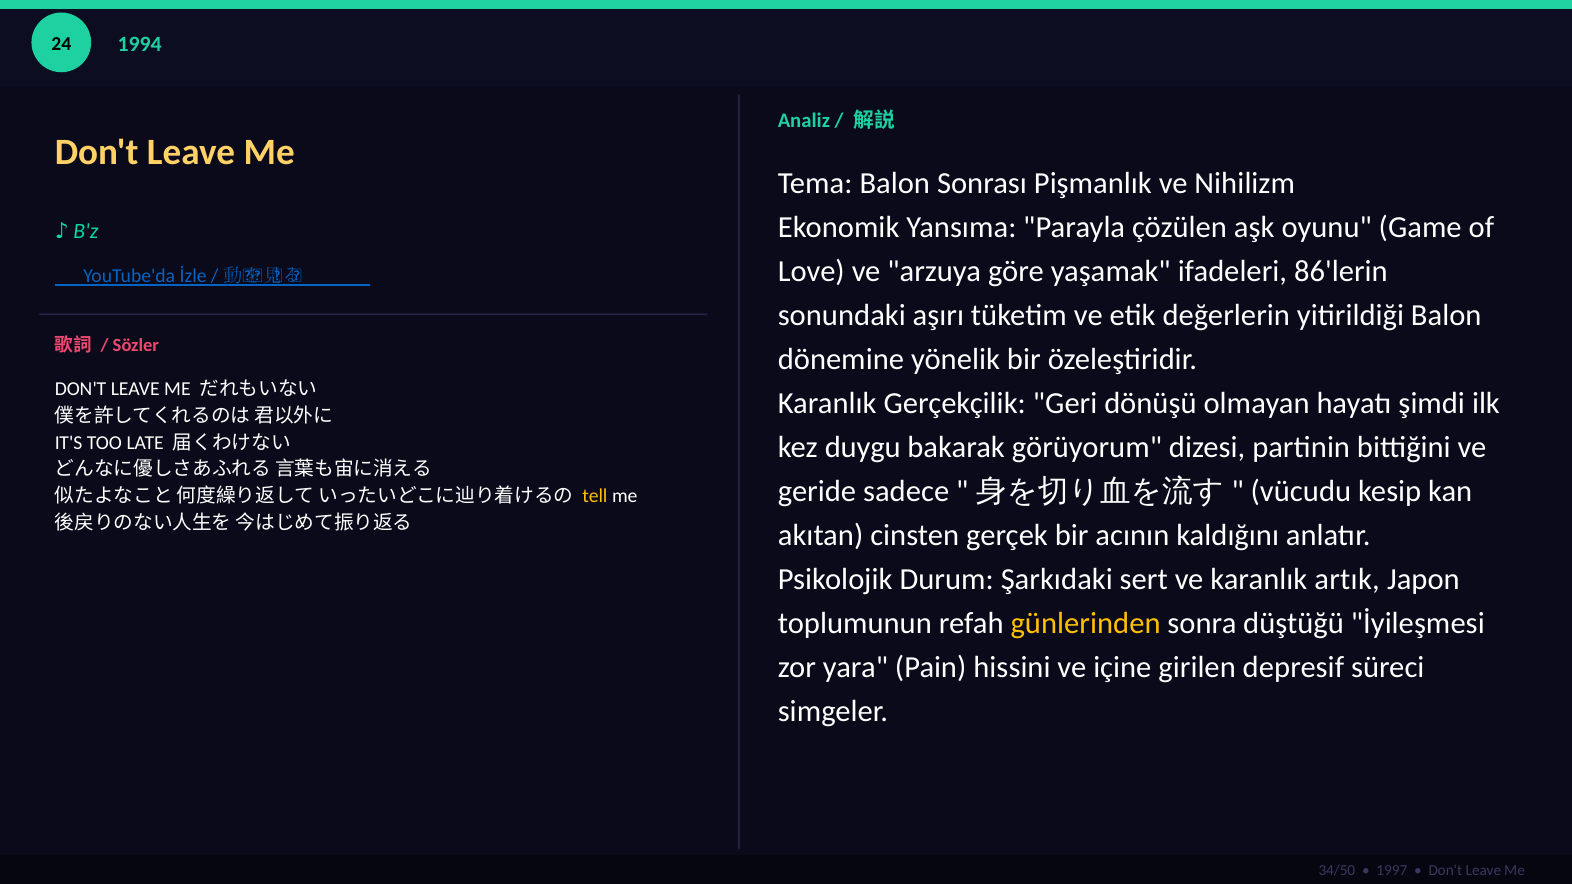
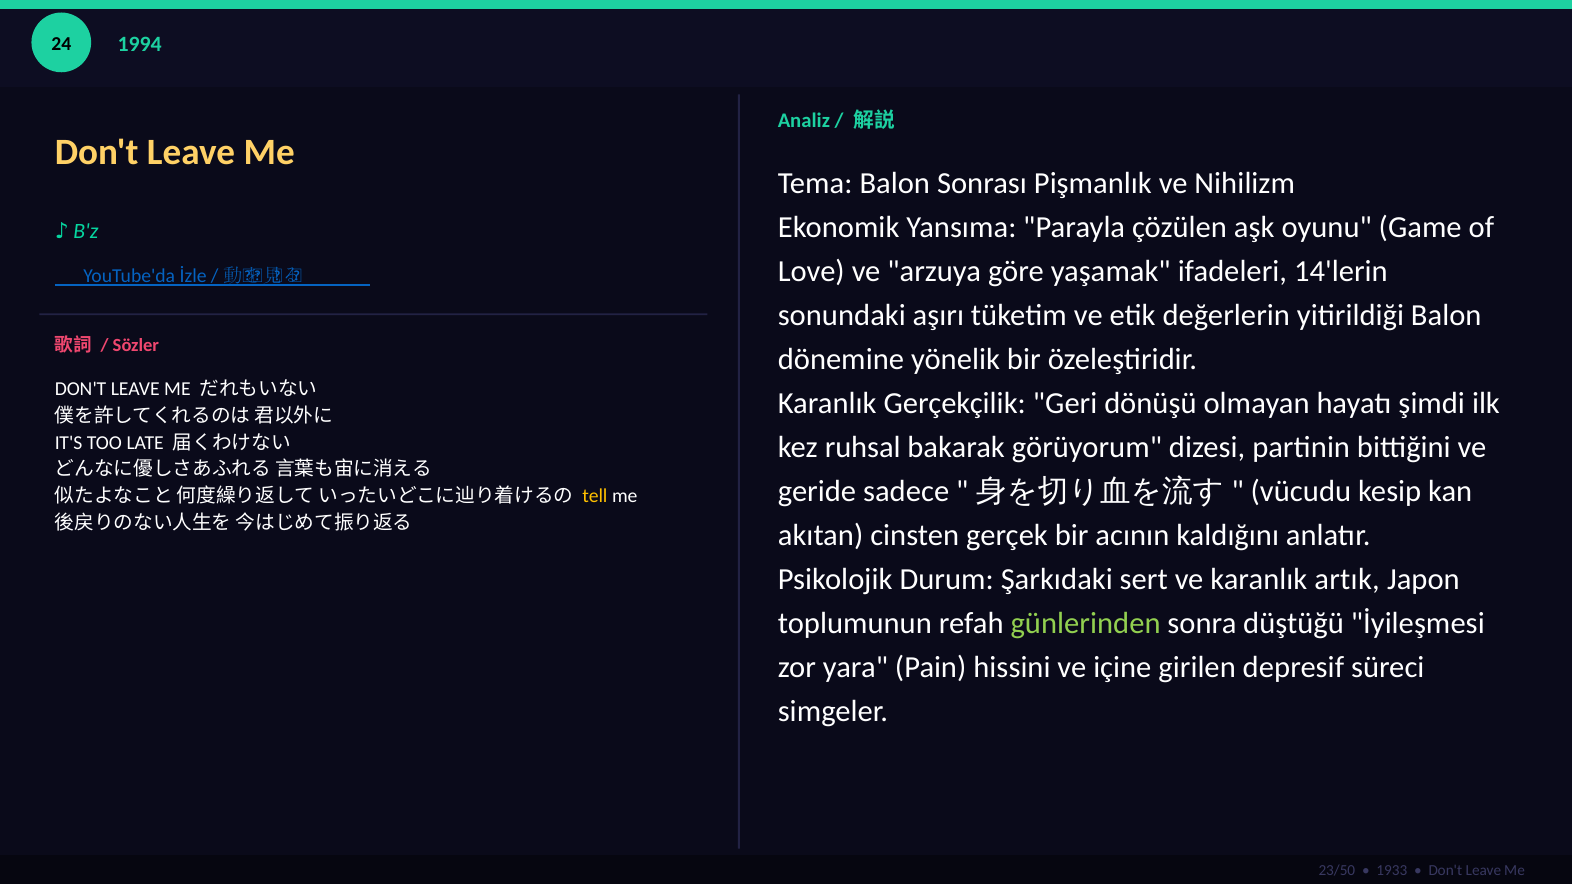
86'lerin: 86'lerin -> 14'lerin
duygu: duygu -> ruhsal
günlerinden colour: yellow -> light green
34/50: 34/50 -> 23/50
1997: 1997 -> 1933
